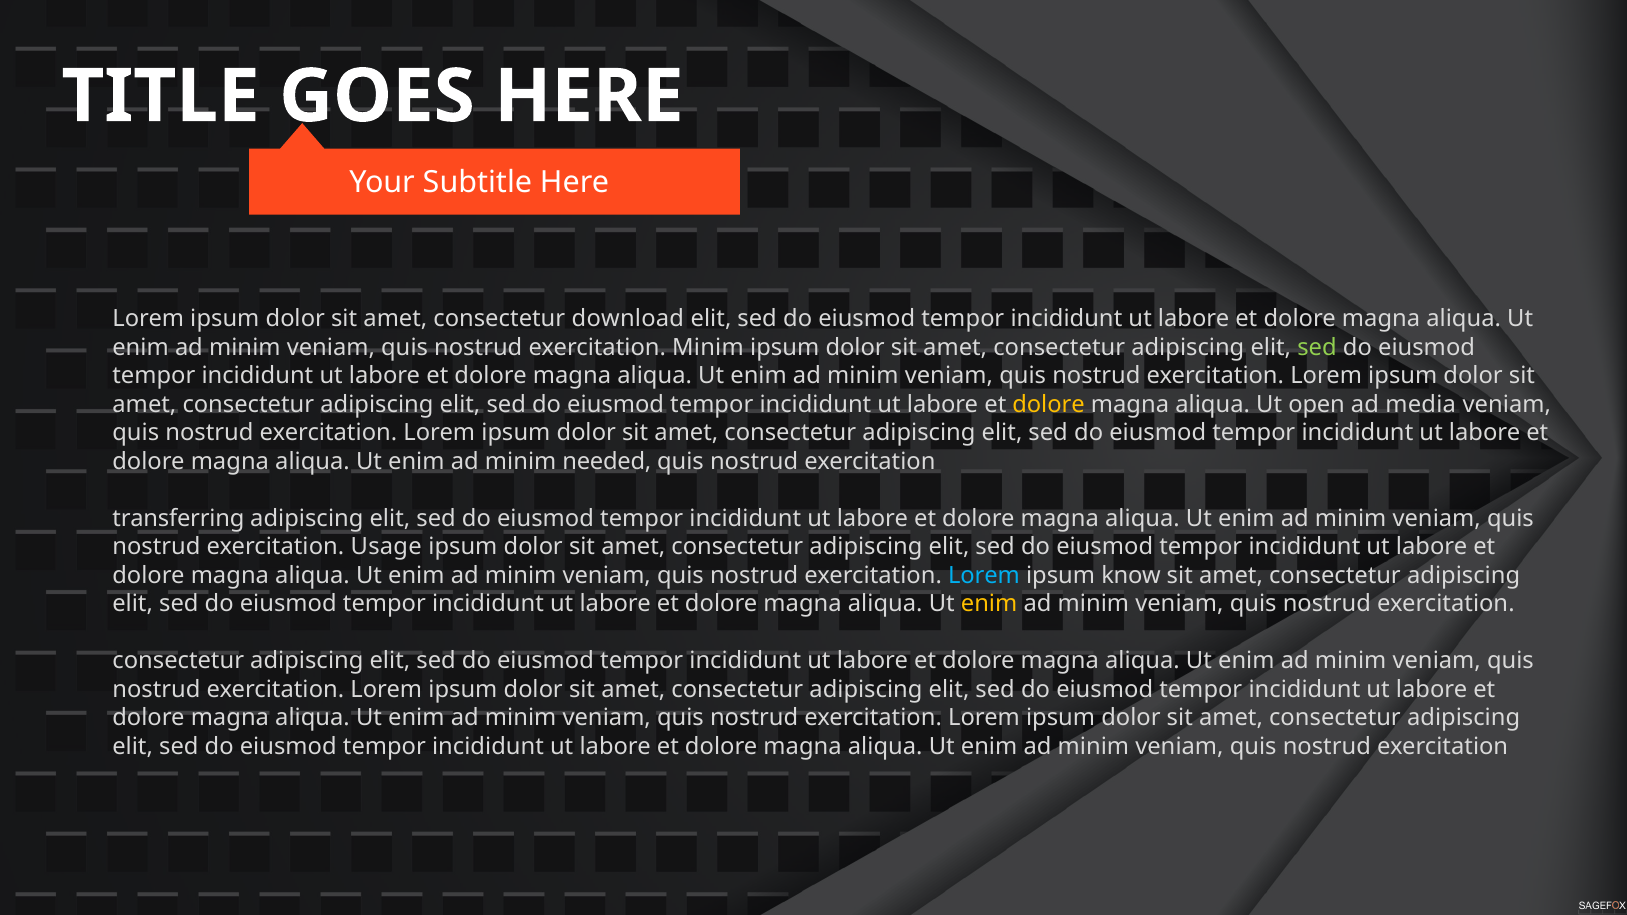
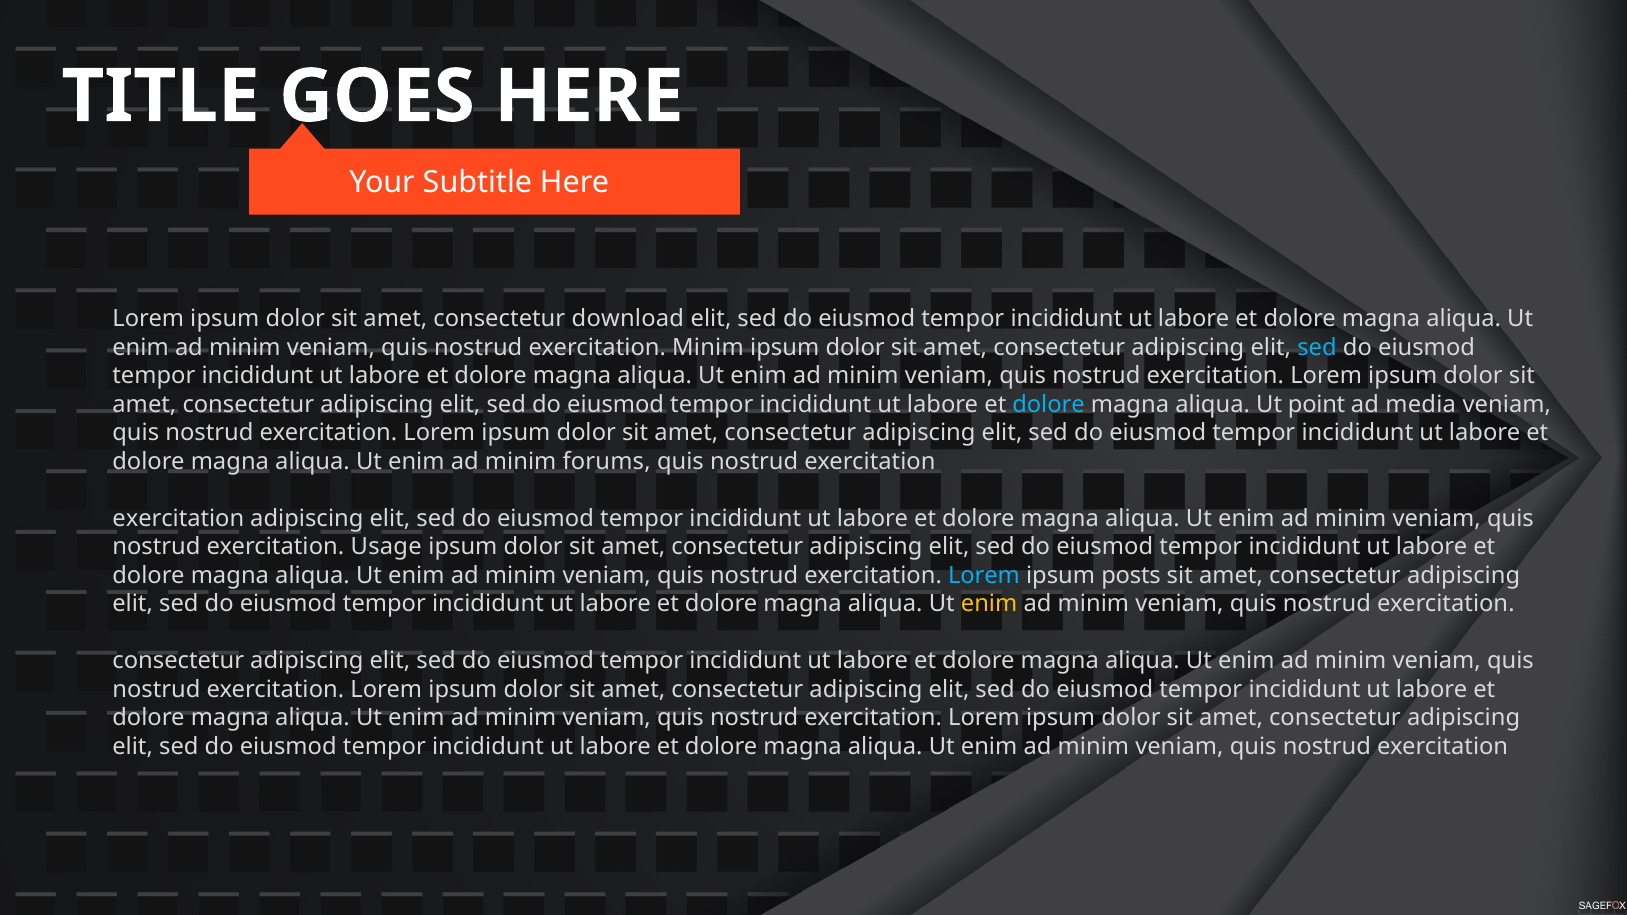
sed at (1317, 348) colour: light green -> light blue
dolore at (1049, 405) colour: yellow -> light blue
open: open -> point
needed: needed -> forums
transferring at (178, 519): transferring -> exercitation
know: know -> posts
